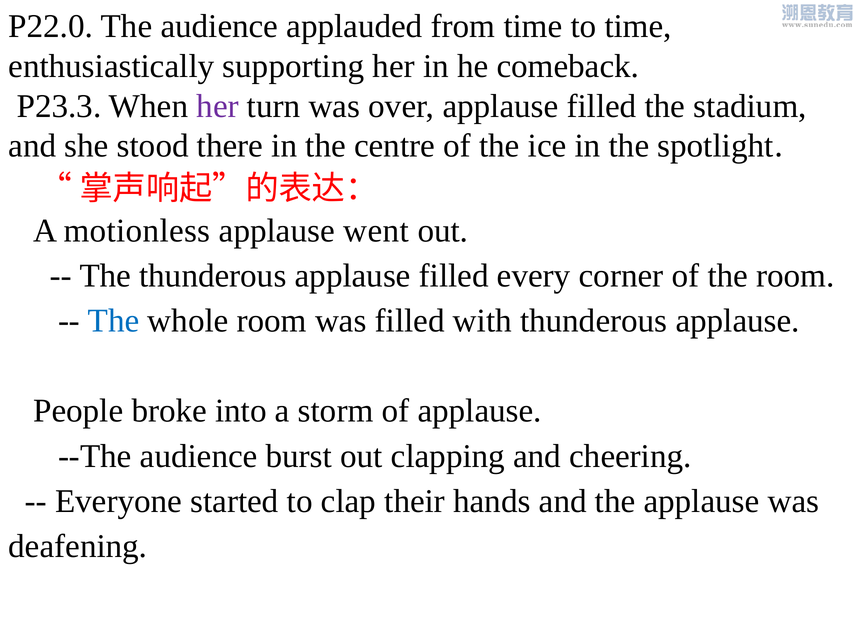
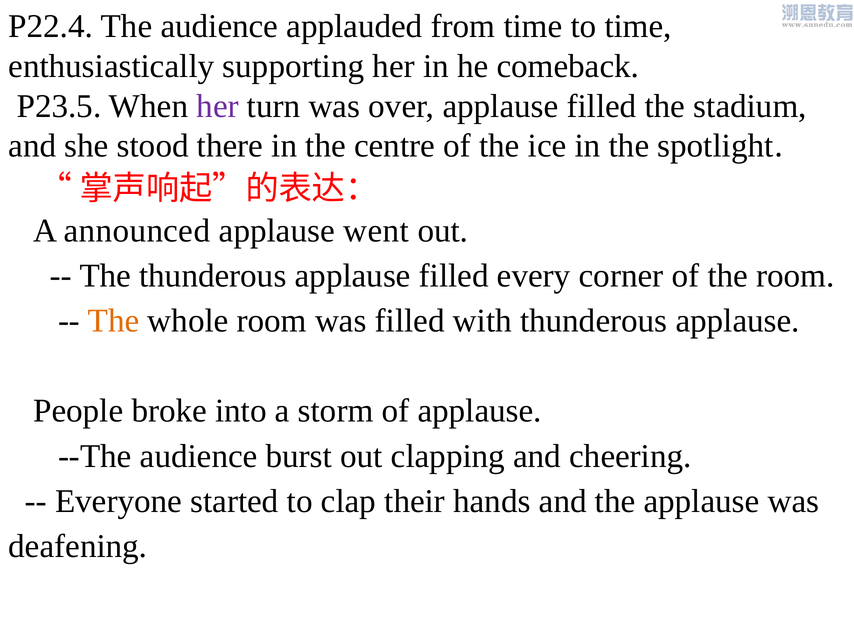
P22.0: P22.0 -> P22.4
P23.3: P23.3 -> P23.5
motionless: motionless -> announced
The at (114, 321) colour: blue -> orange
